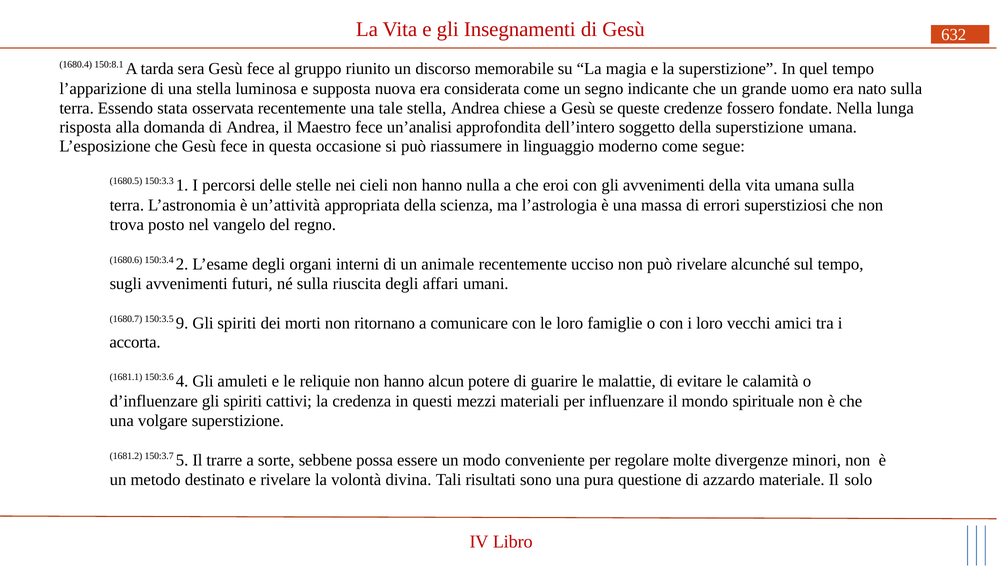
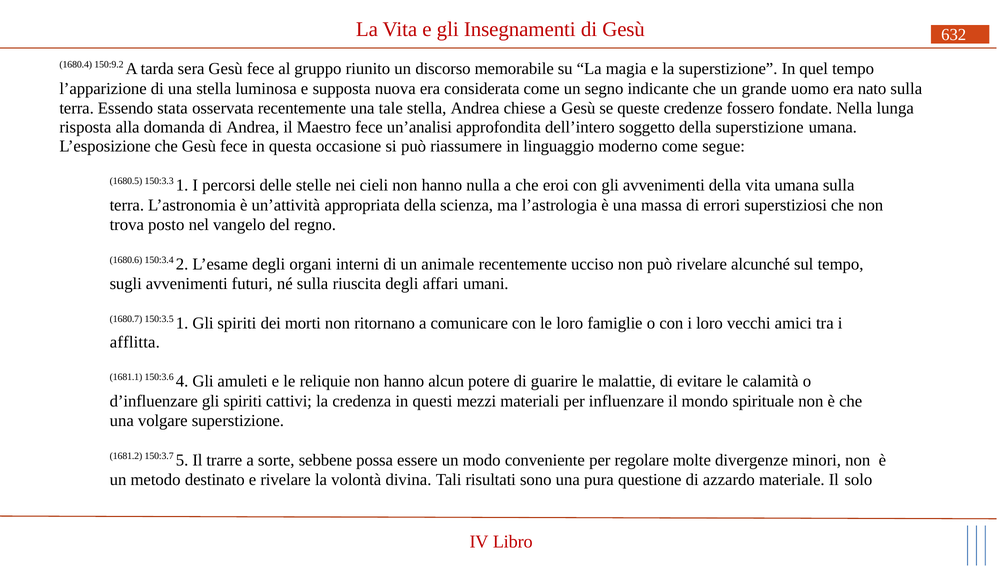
150:8.1: 150:8.1 -> 150:9.2
150:3.5 9: 9 -> 1
accorta: accorta -> afflitta
